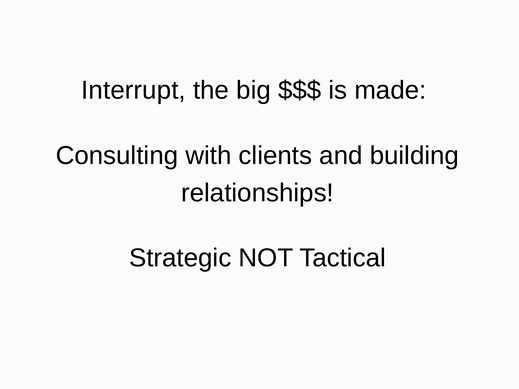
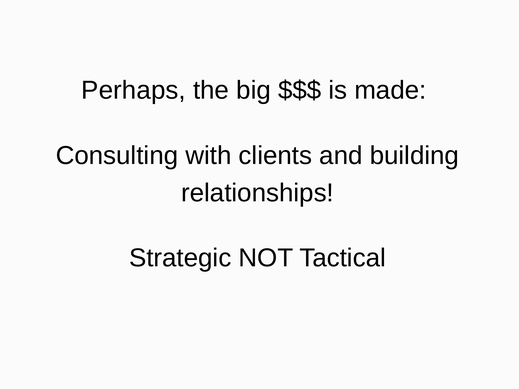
Interrupt: Interrupt -> Perhaps
